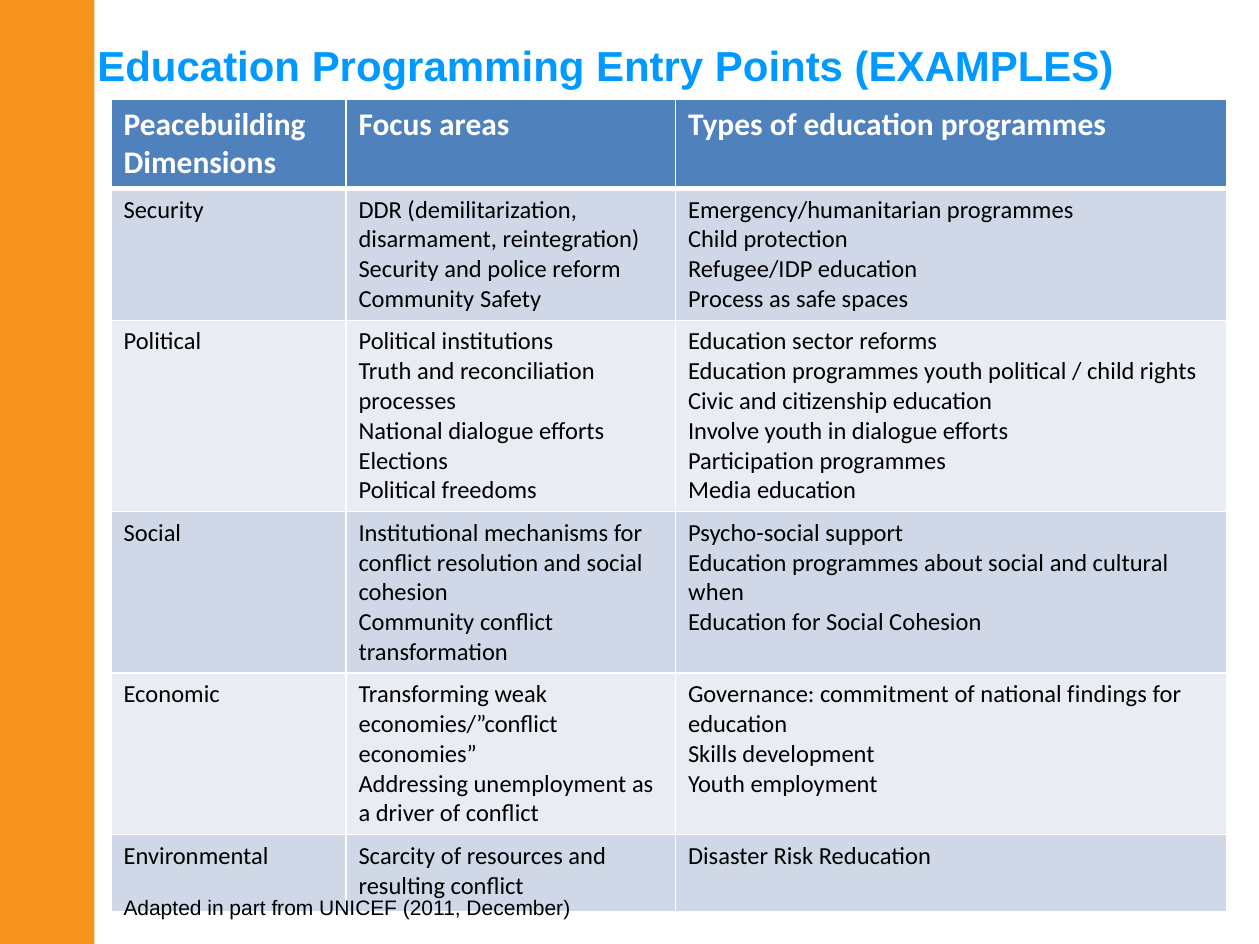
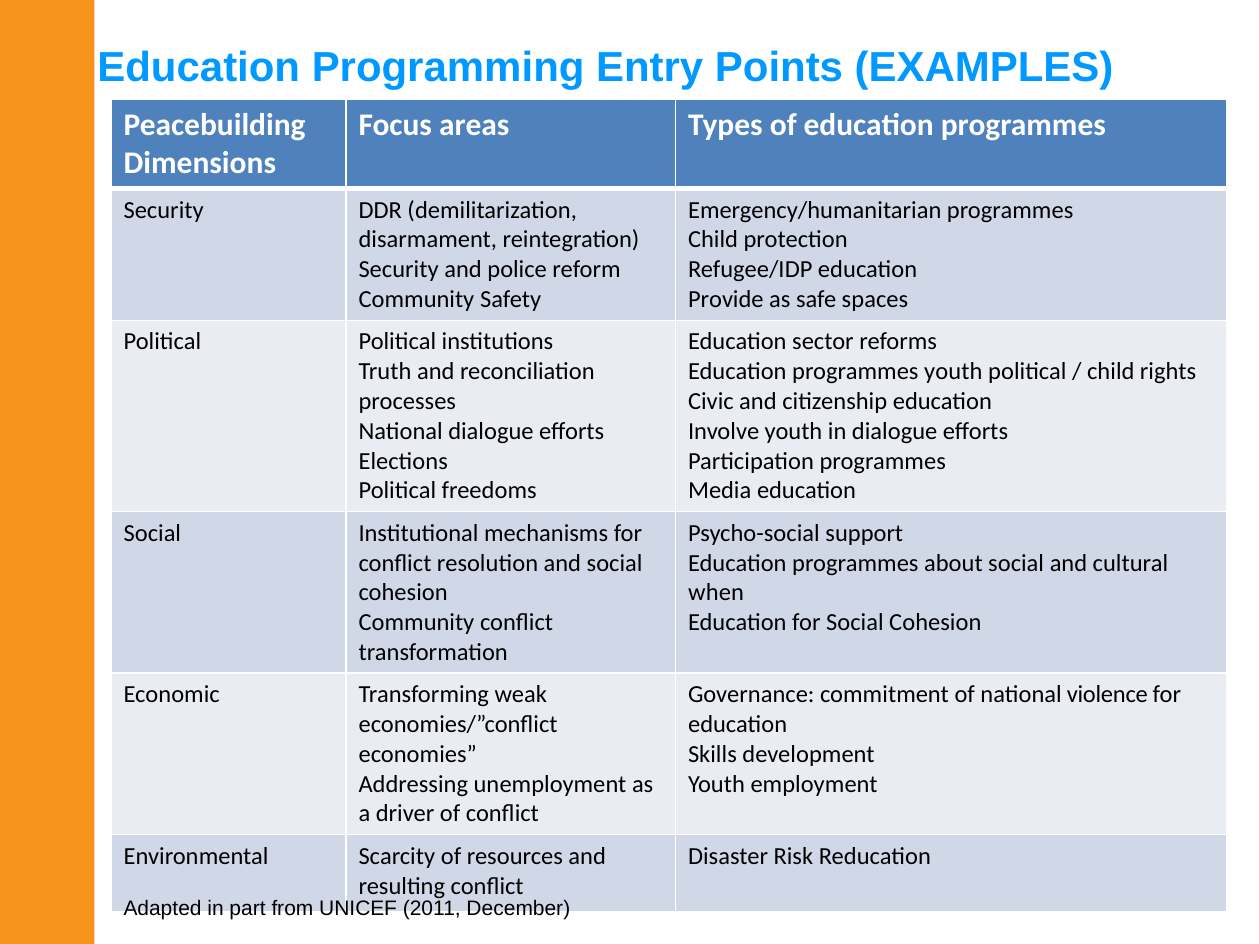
Process: Process -> Provide
findings: findings -> violence
